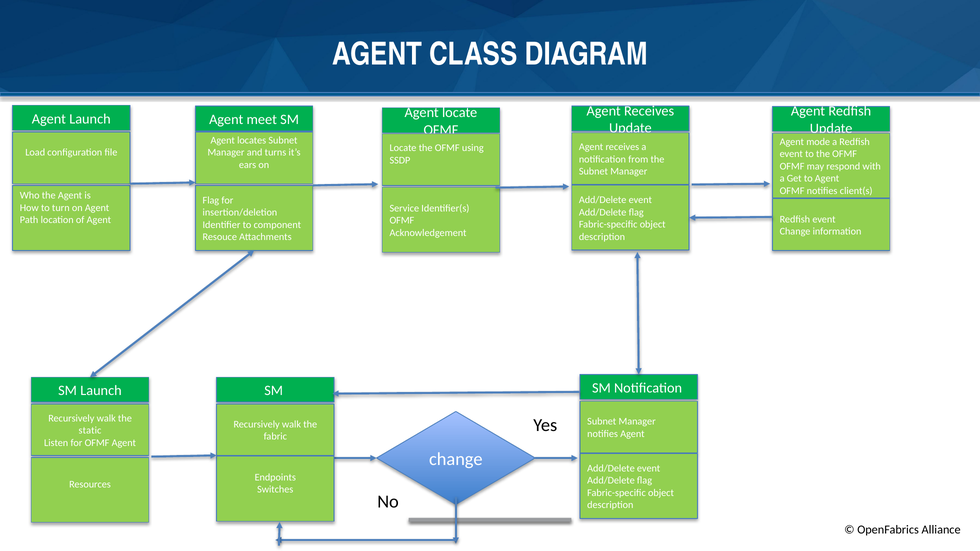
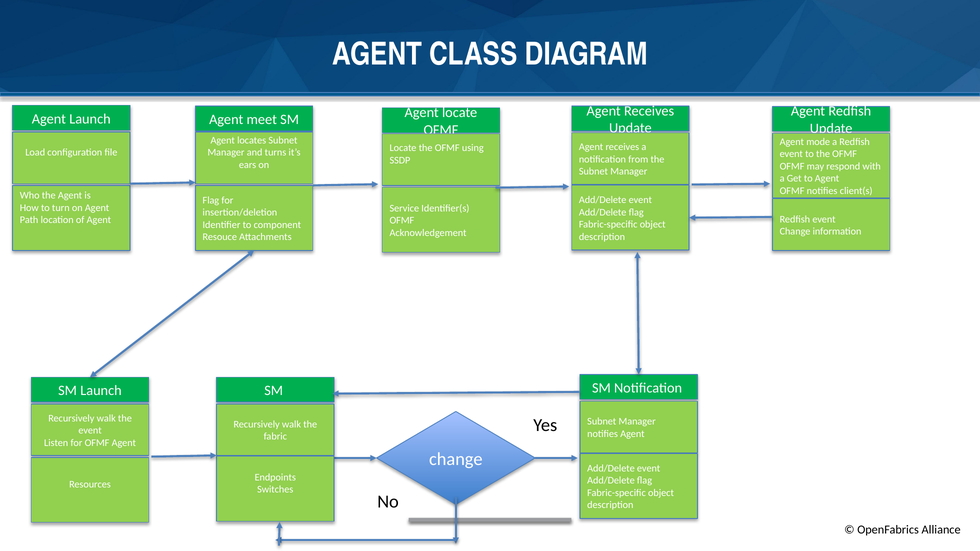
static at (90, 431): static -> event
